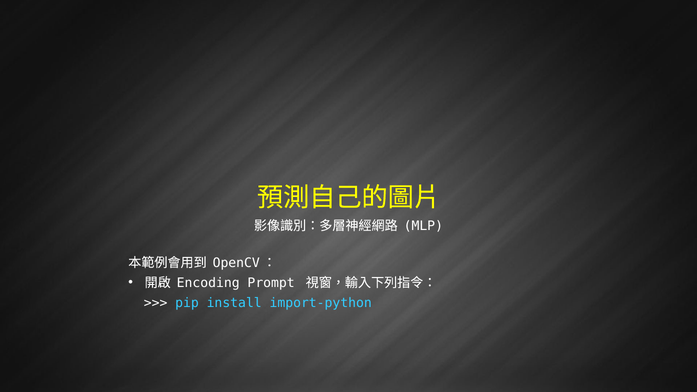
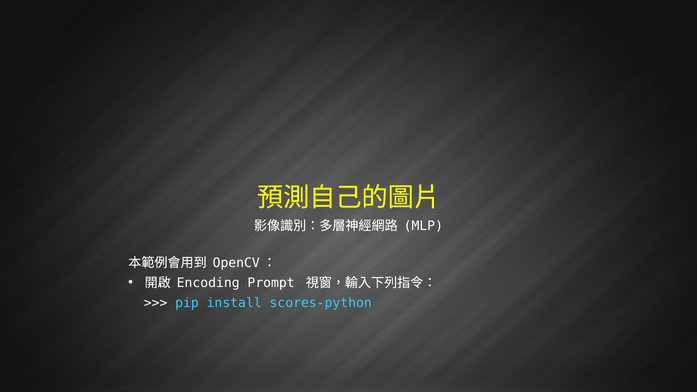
import-python: import-python -> scores-python
